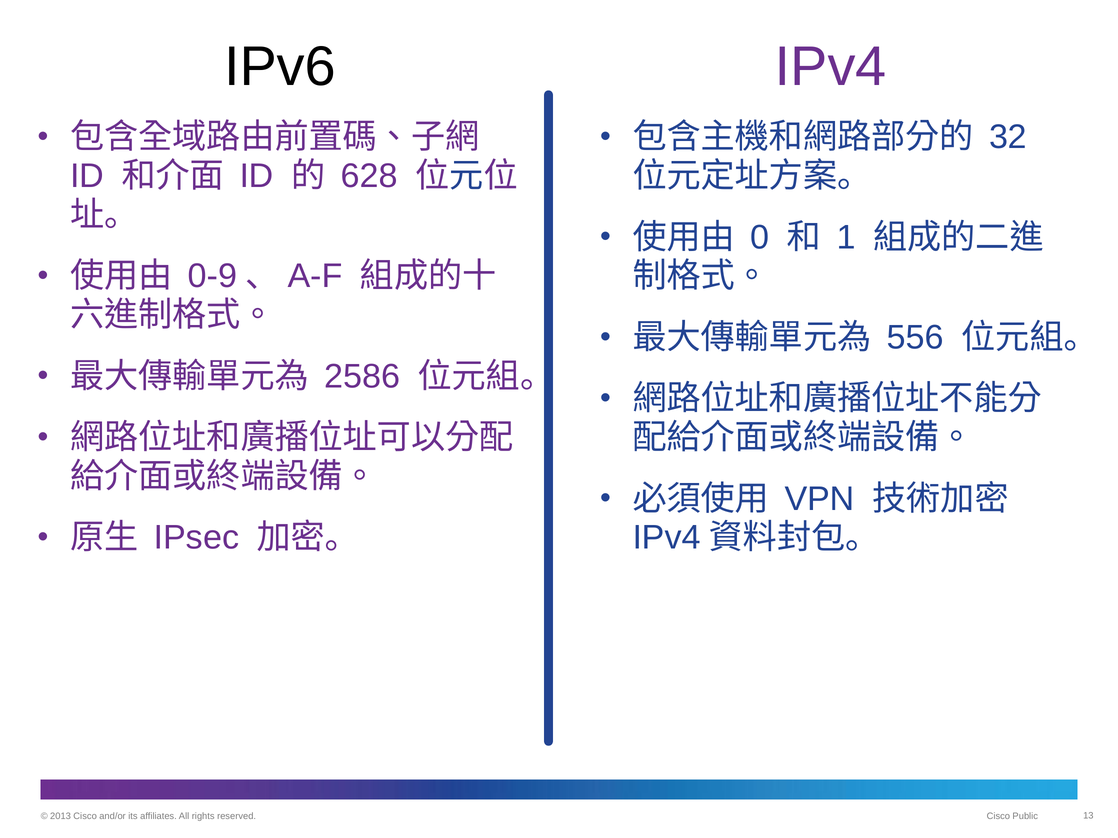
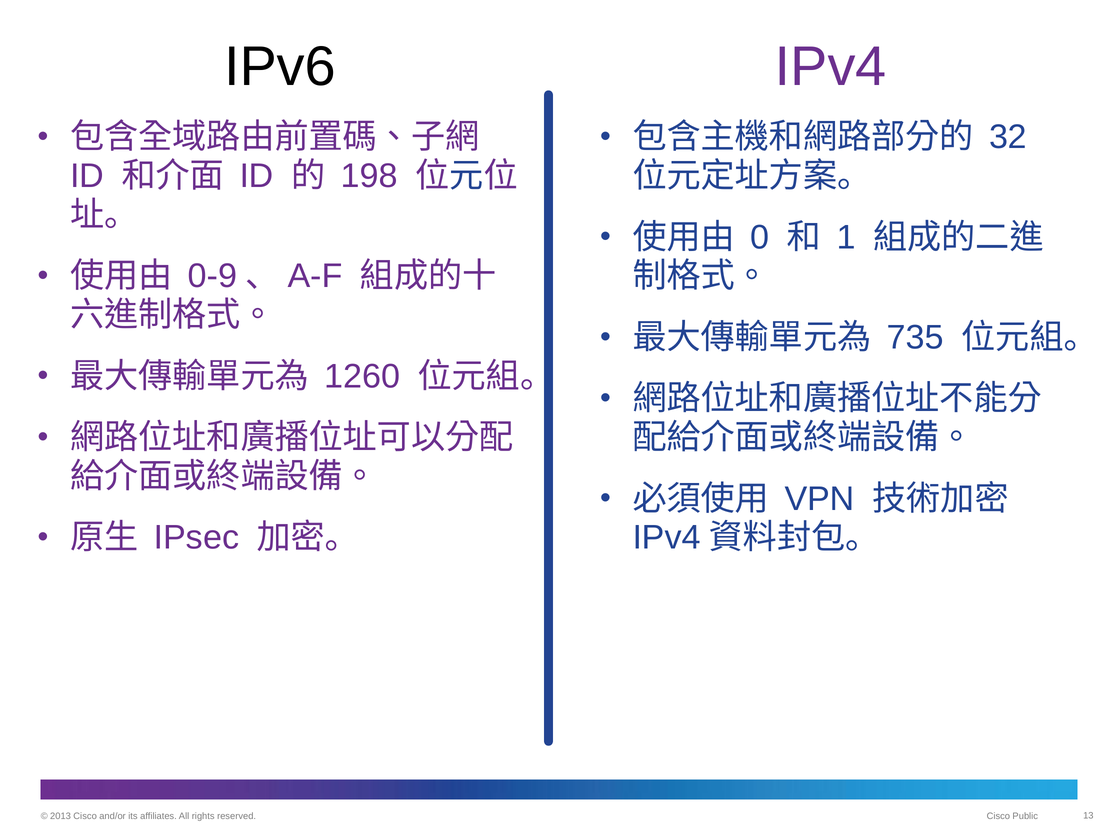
628: 628 -> 198
556: 556 -> 735
2586: 2586 -> 1260
